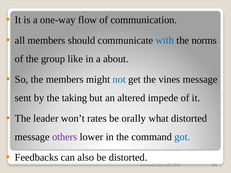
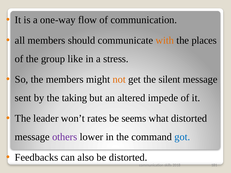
with colour: blue -> orange
norms: norms -> places
about: about -> stress
not colour: blue -> orange
vines: vines -> silent
orally: orally -> seems
